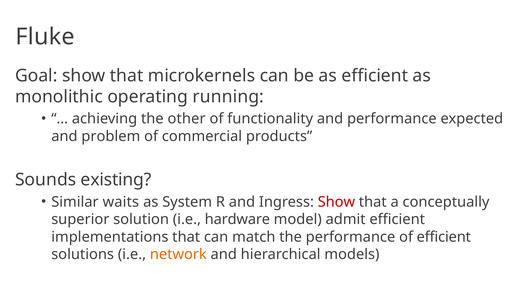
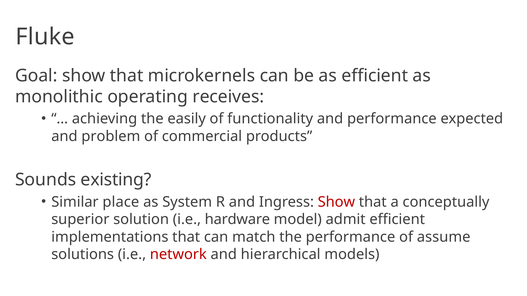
running: running -> receives
other: other -> easily
waits: waits -> place
of efficient: efficient -> assume
network colour: orange -> red
